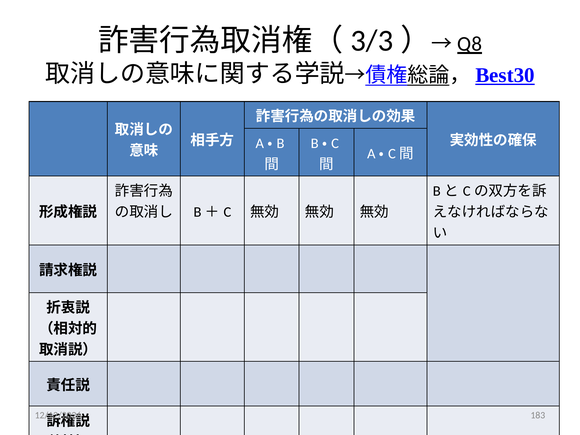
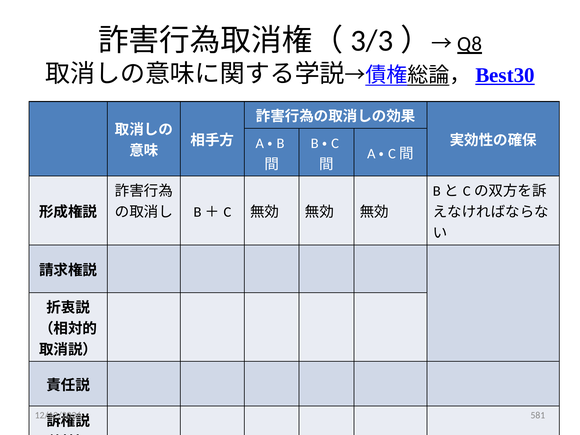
183: 183 -> 581
